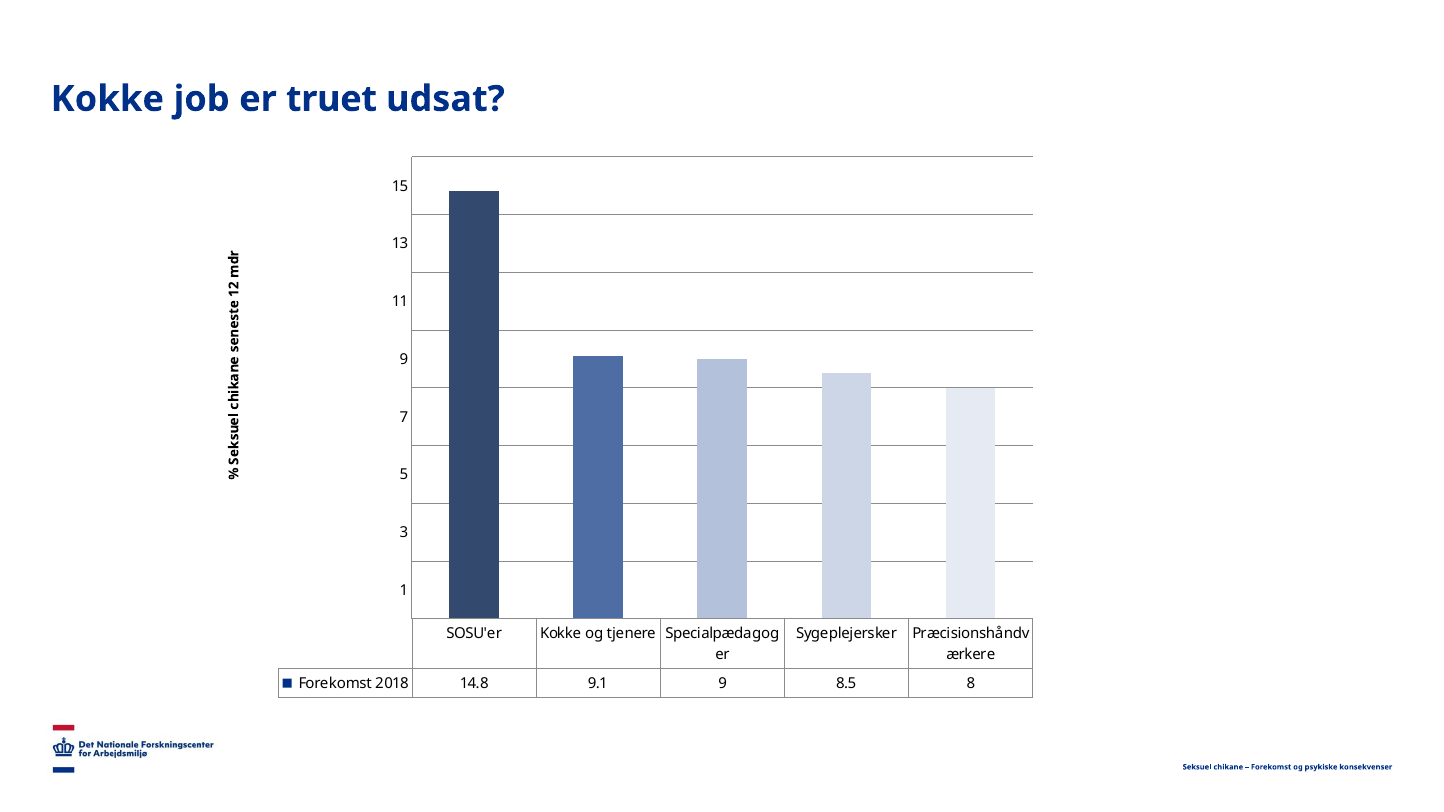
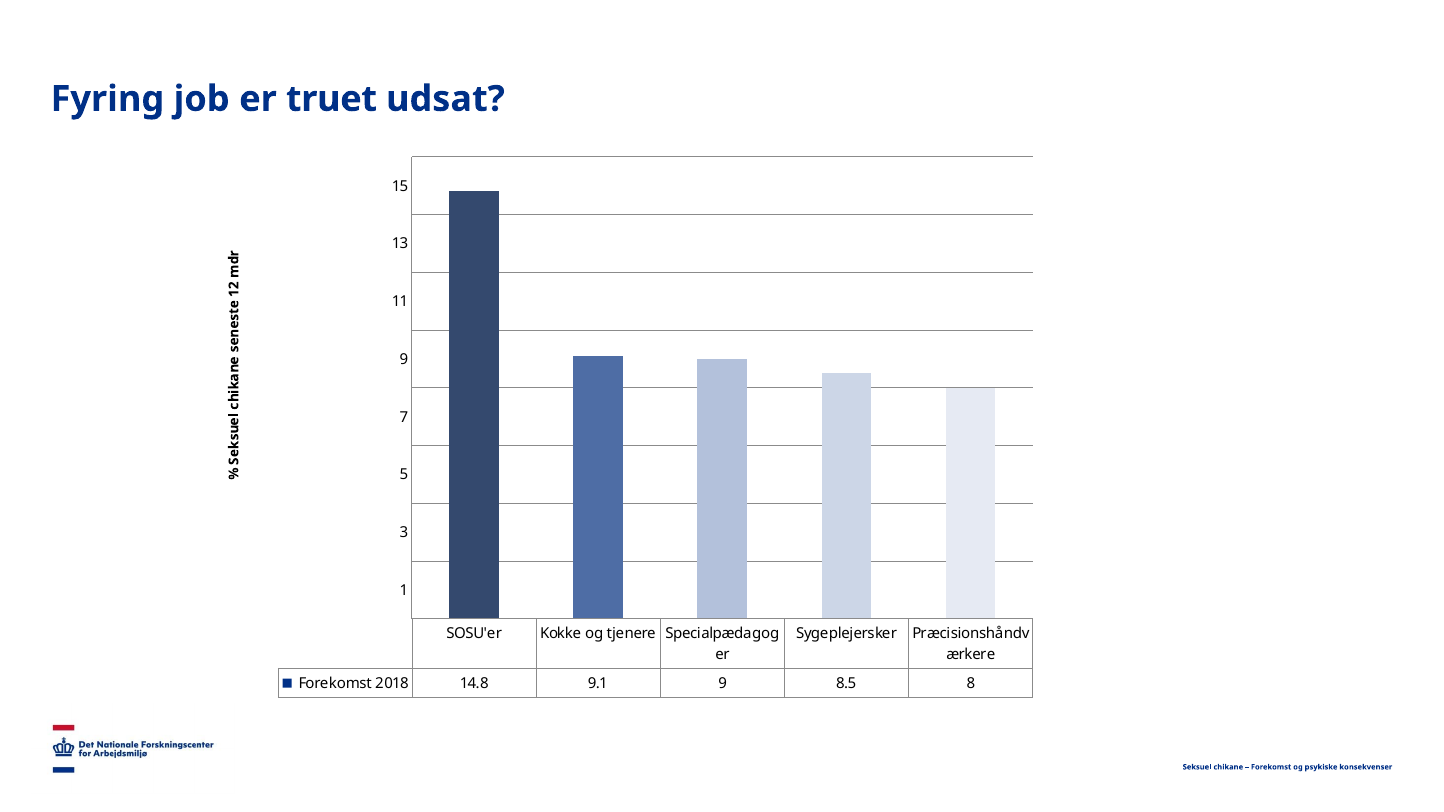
Kokke at (107, 99): Kokke -> Fyring
